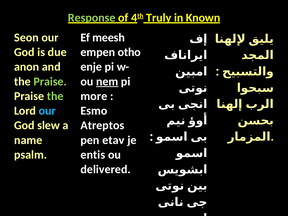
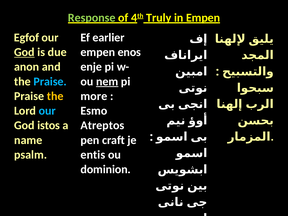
in Known: Known -> Empen
Seon: Seon -> Egfof
meesh: meesh -> earlier
God at (24, 52) underline: none -> present
otho: otho -> enos
Praise at (50, 81) colour: light green -> light blue
the at (55, 96) colour: light green -> yellow
slew: slew -> istos
etav: etav -> craft
delivered: delivered -> dominion
